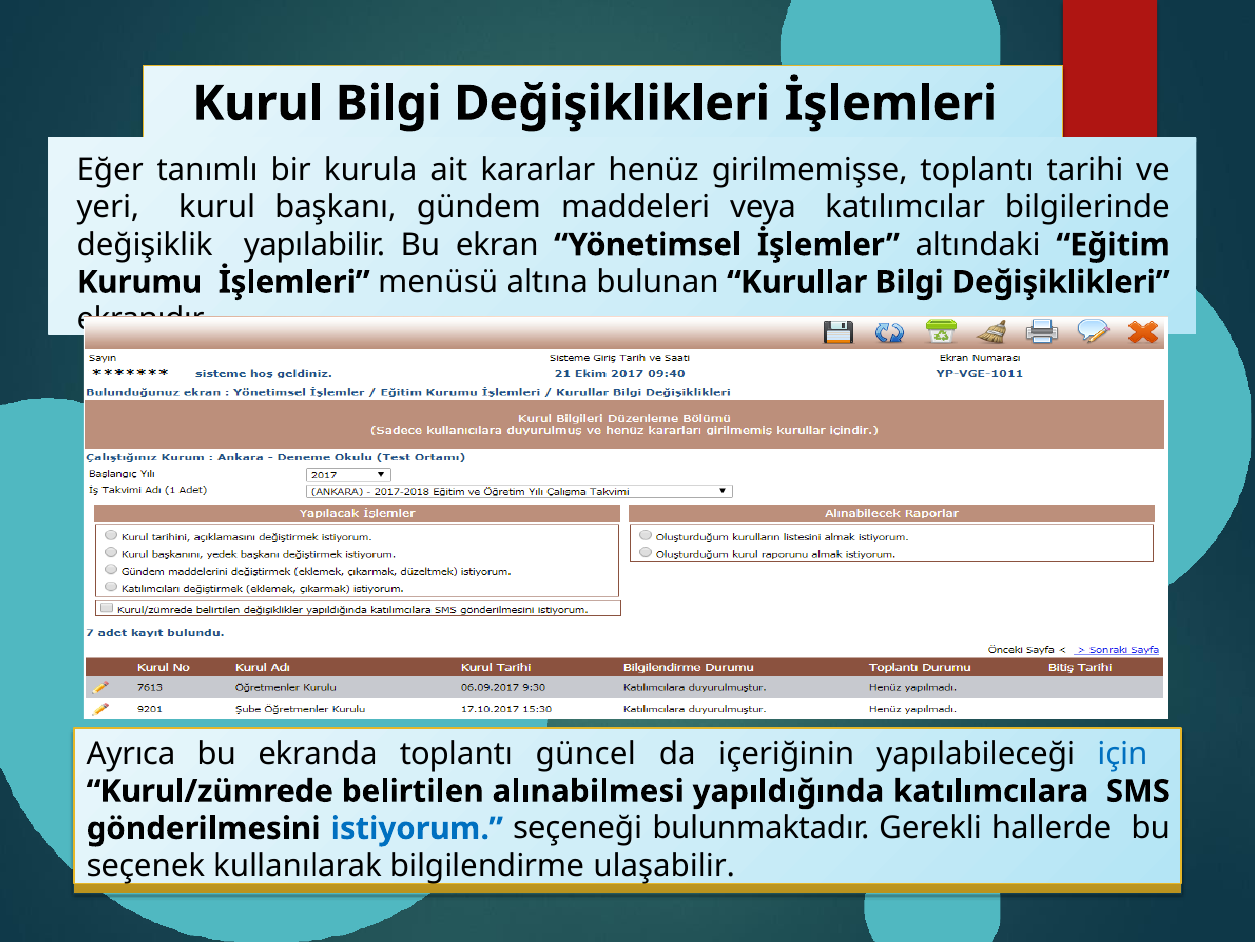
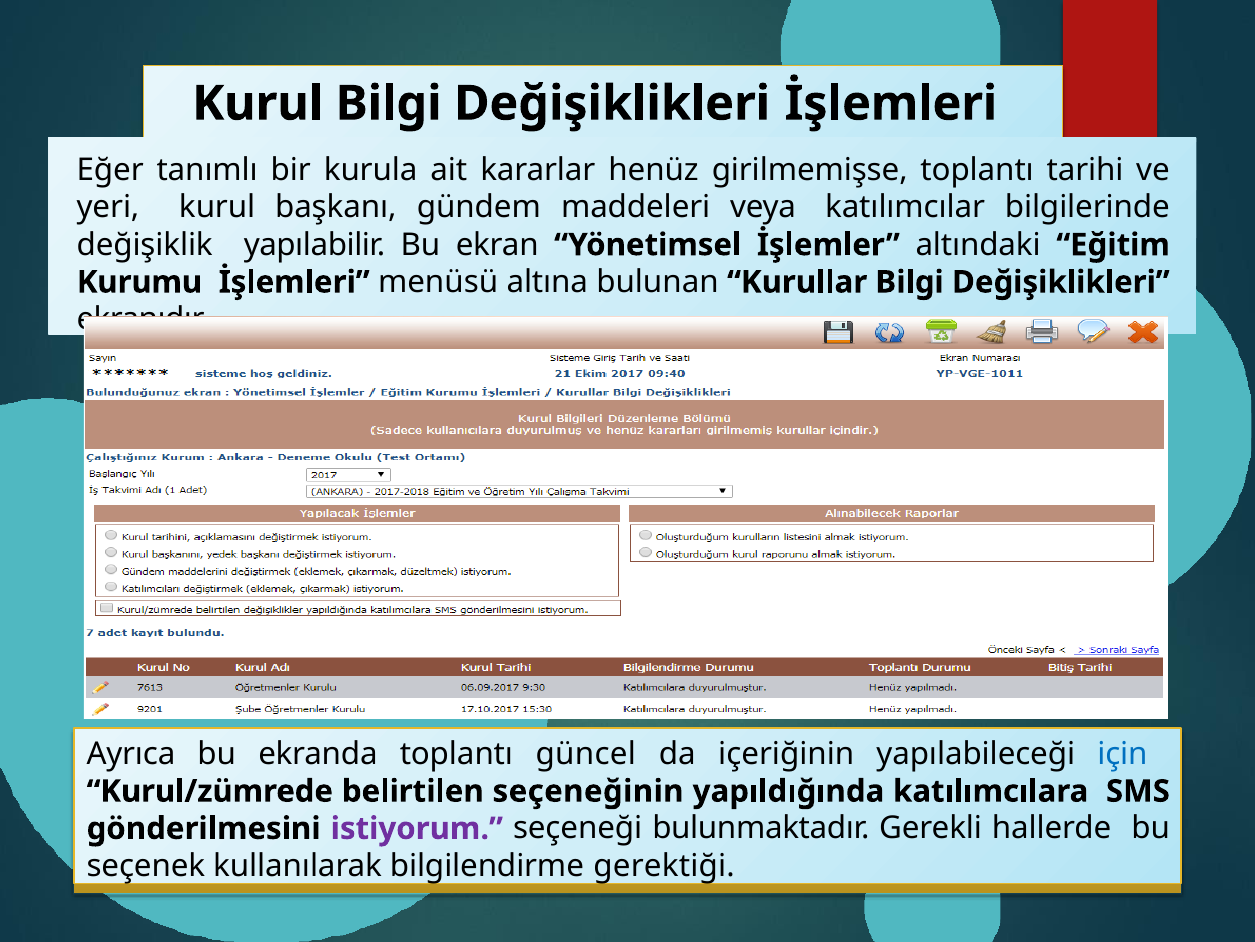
alınabilmesi: alınabilmesi -> seçeneğinin
istiyorum colour: blue -> purple
ulaşabilir: ulaşabilir -> gerektiği
